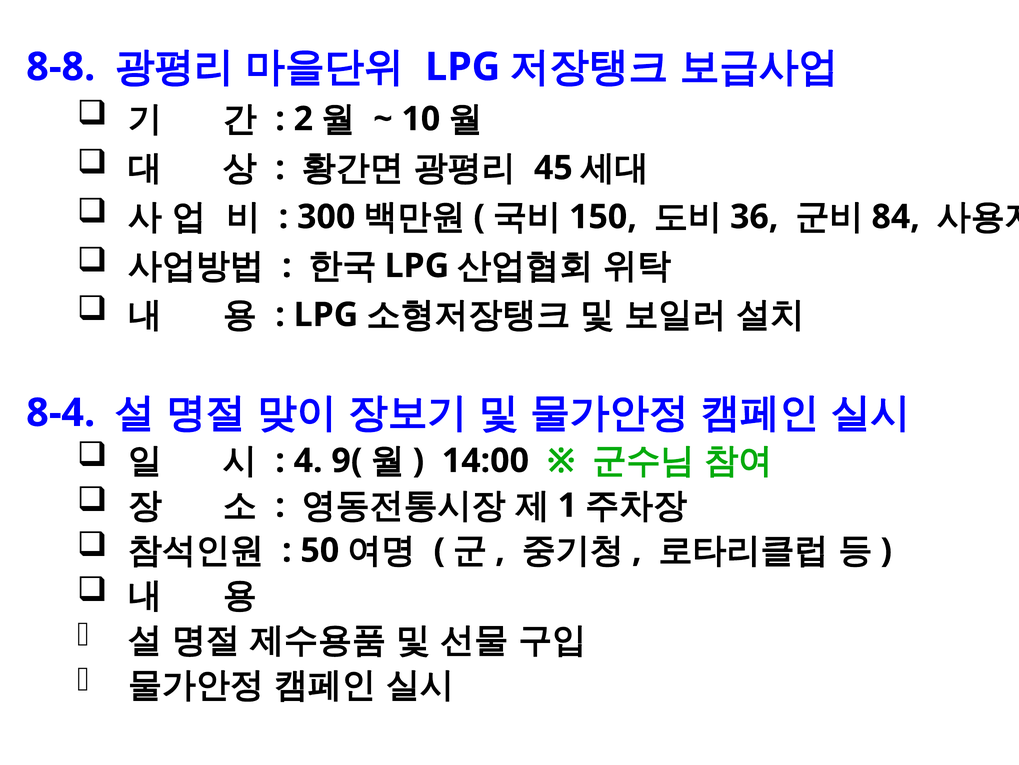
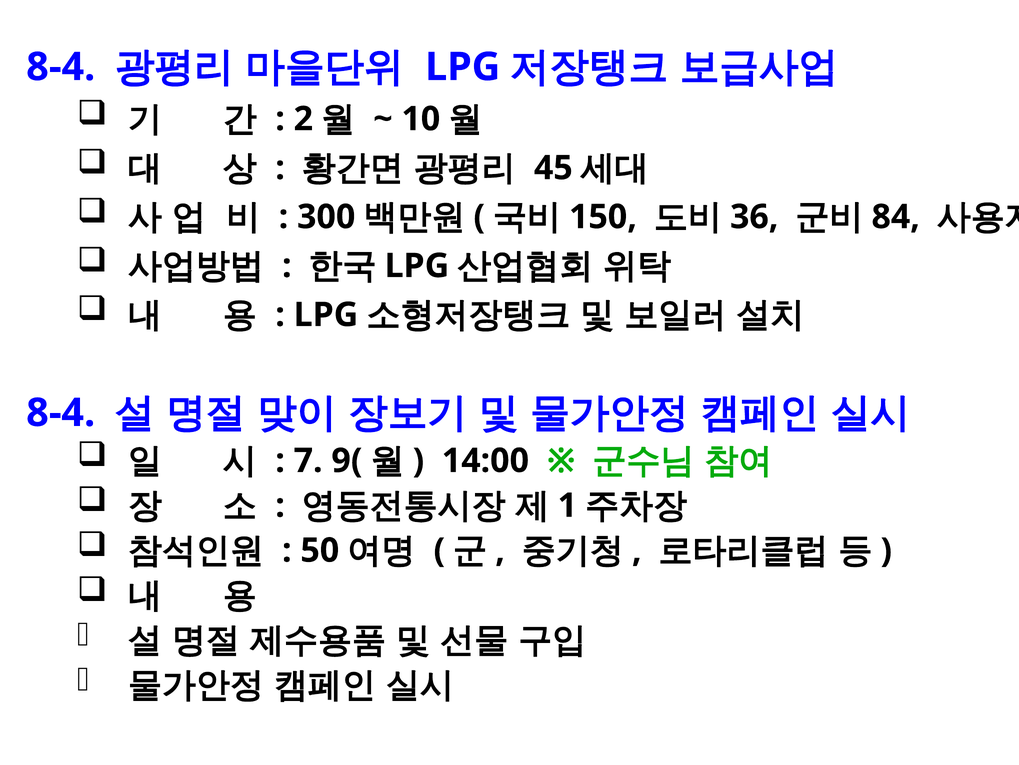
8-8 at (61, 67): 8-8 -> 8-4
4: 4 -> 7
